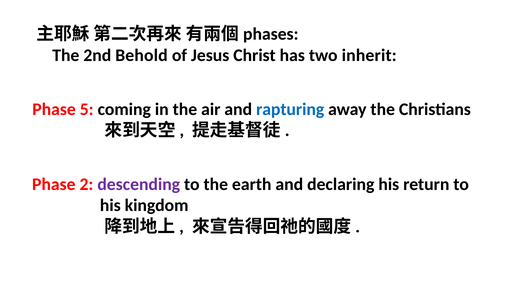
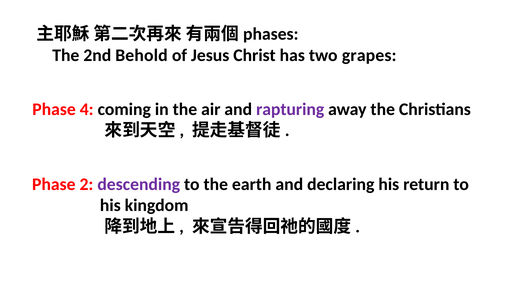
inherit: inherit -> grapes
5: 5 -> 4
rapturing colour: blue -> purple
